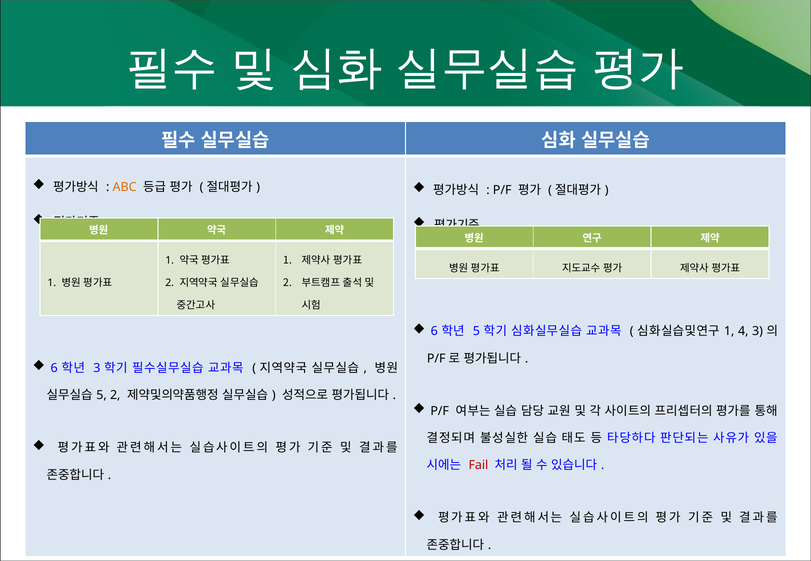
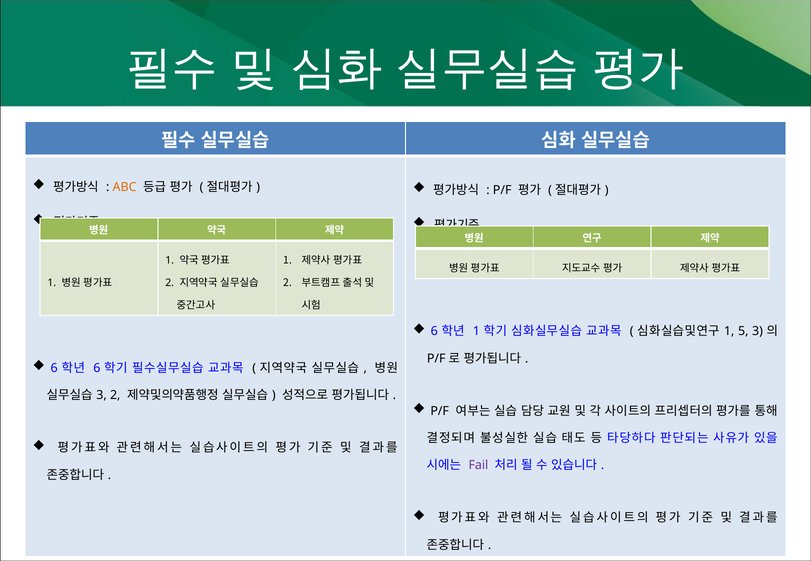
5 at (476, 332): 5 -> 1
4: 4 -> 5
3 at (97, 368): 3 -> 6
5 at (102, 396): 5 -> 3
Fail colour: red -> purple
